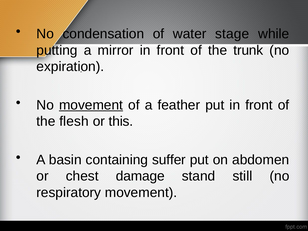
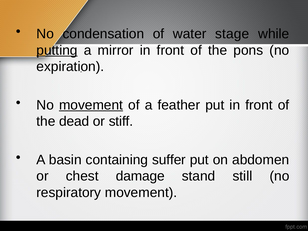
putting underline: none -> present
trunk: trunk -> pons
flesh: flesh -> dead
this: this -> stiff
